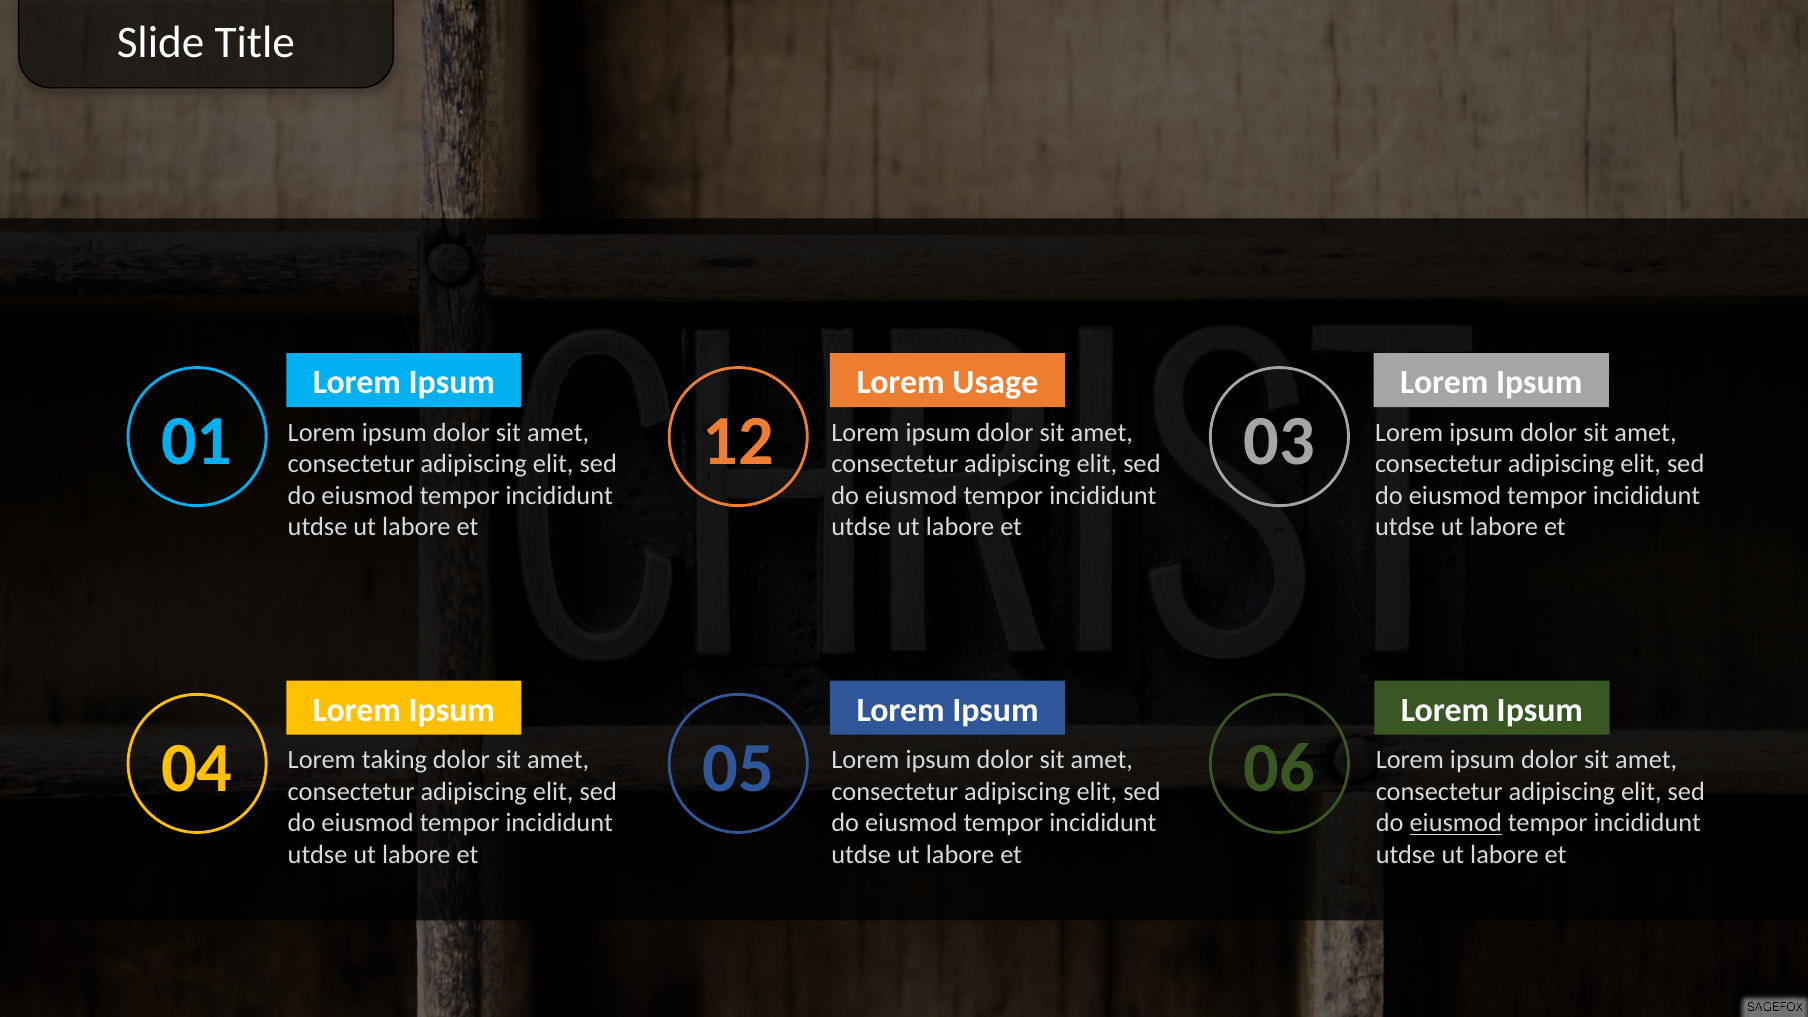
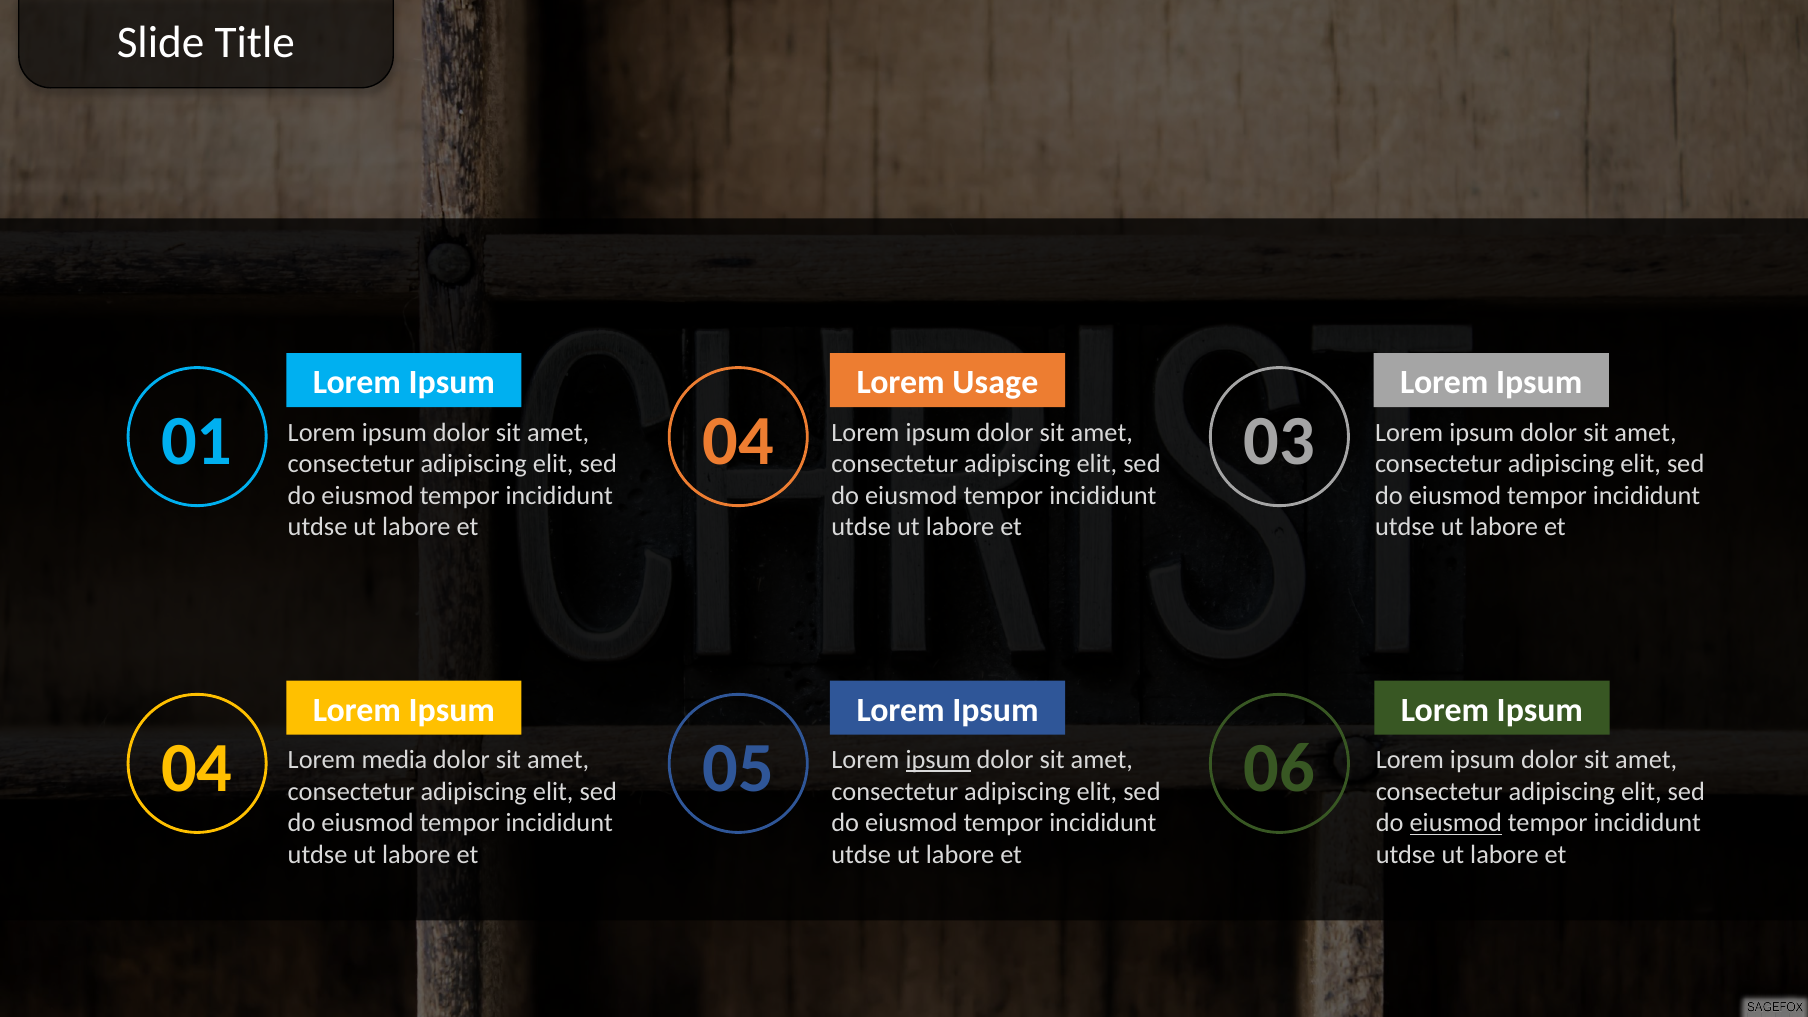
01 12: 12 -> 04
taking: taking -> media
ipsum at (938, 760) underline: none -> present
